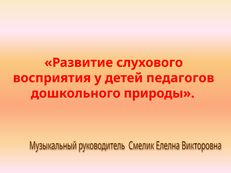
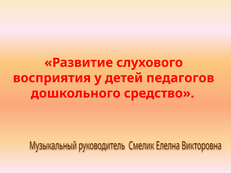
природы: природы -> средство
